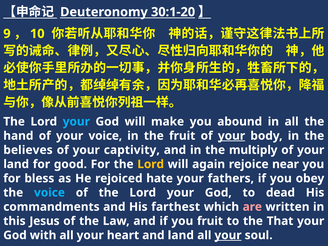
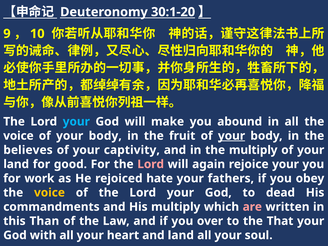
hand at (18, 136): hand -> voice
voice at (105, 136): voice -> body
Lord at (151, 164) colour: yellow -> pink
rejoice near: near -> your
bless: bless -> work
voice at (49, 193) colour: light blue -> yellow
His farthest: farthest -> multiply
Jesus: Jesus -> Than
you fruit: fruit -> over
your at (228, 235) underline: present -> none
